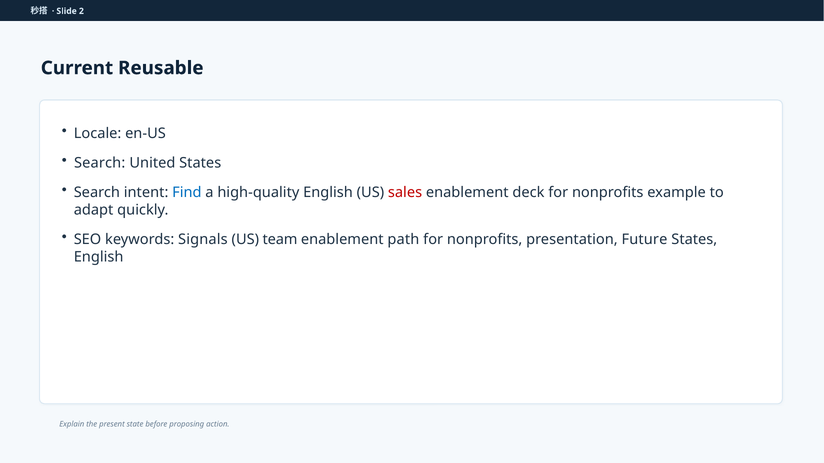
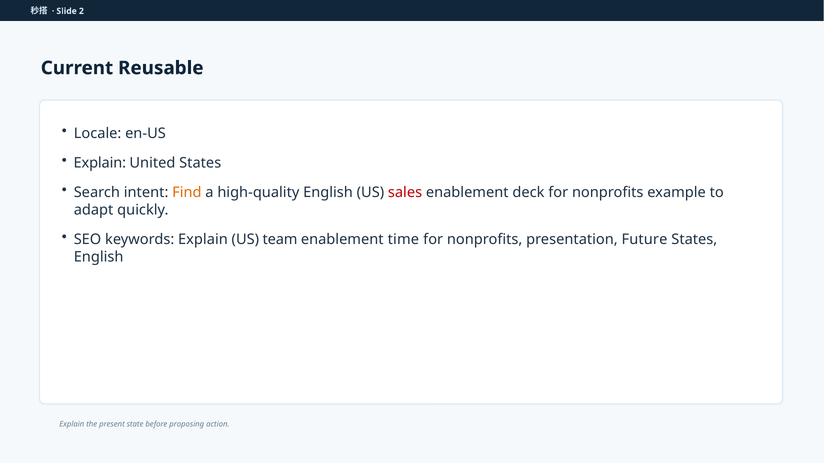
Search at (100, 163): Search -> Explain
Find colour: blue -> orange
keywords Signals: Signals -> Explain
path: path -> time
